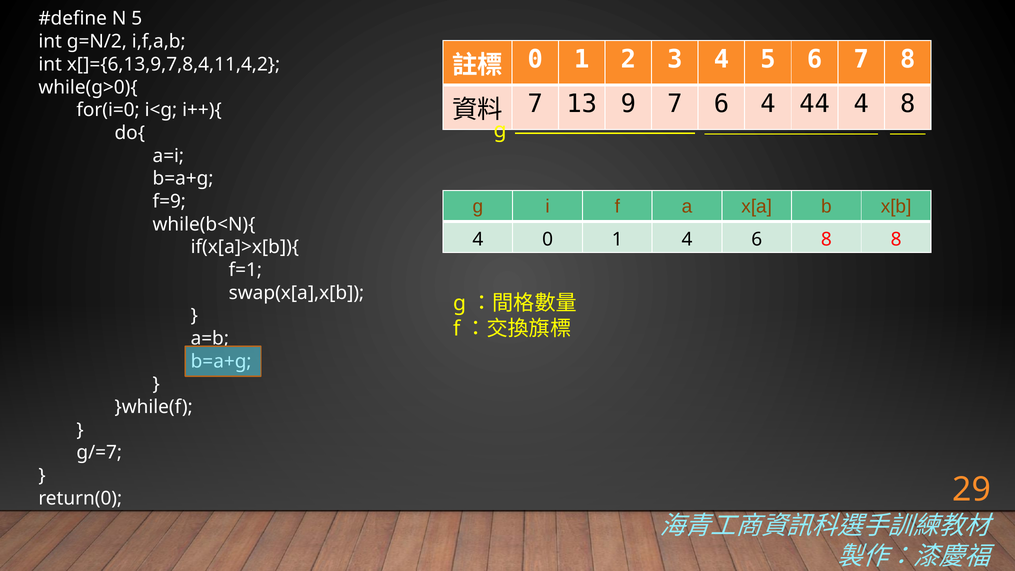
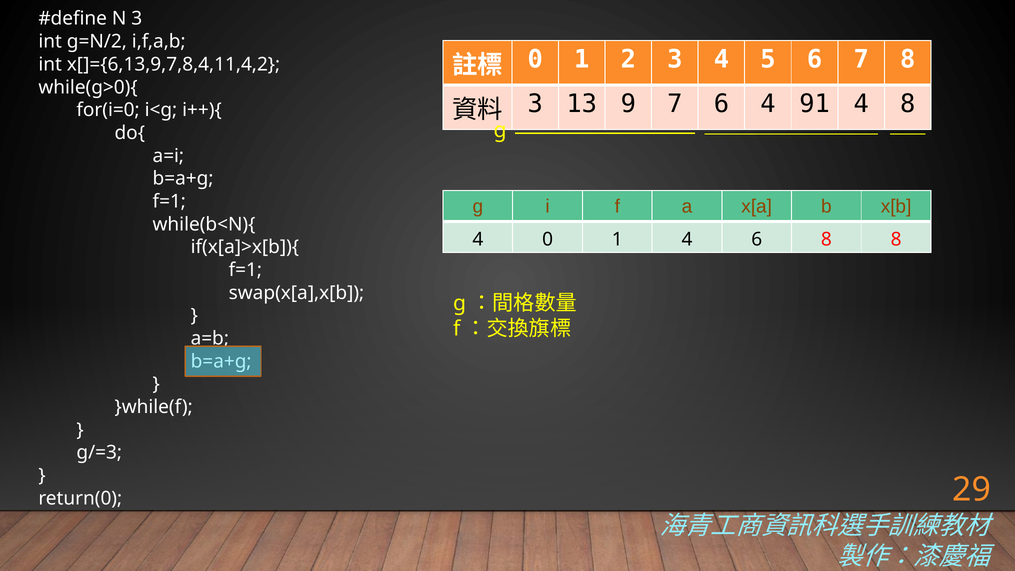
N 5: 5 -> 3
7 at (535, 104): 7 -> 3
44: 44 -> 91
f=9 at (169, 201): f=9 -> f=1
g/=7: g/=7 -> g/=3
